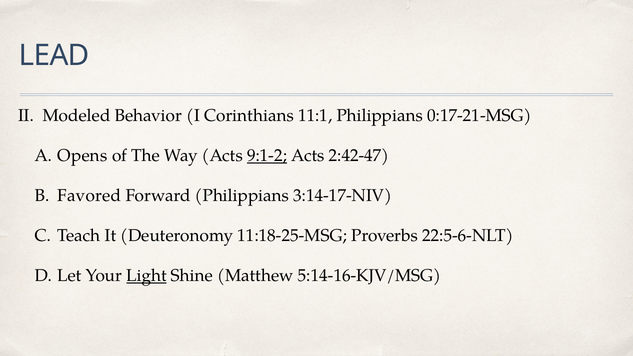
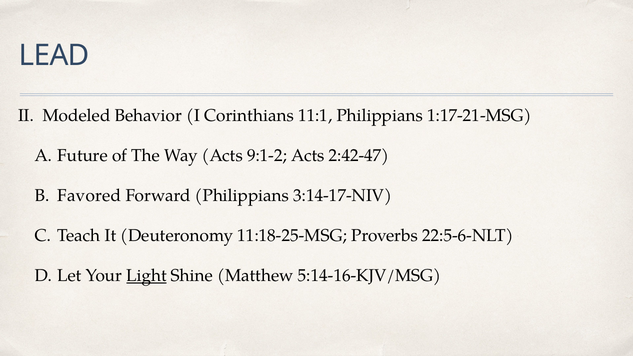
0:17-21-MSG: 0:17-21-MSG -> 1:17-21-MSG
Opens: Opens -> Future
9:1-2 underline: present -> none
